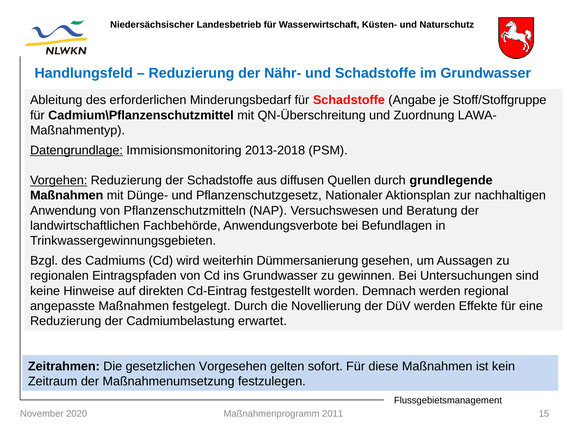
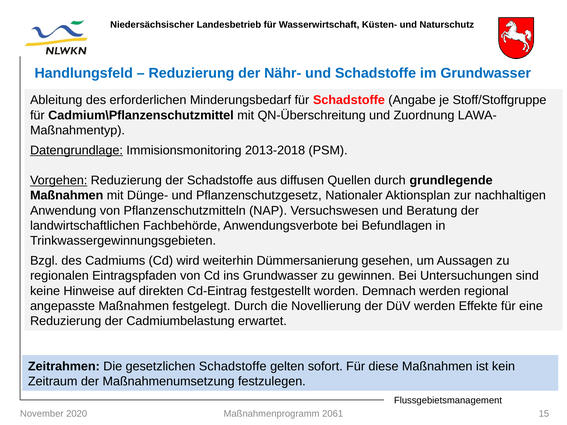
gesetzlichen Vorgesehen: Vorgesehen -> Schadstoffe
2011: 2011 -> 2061
